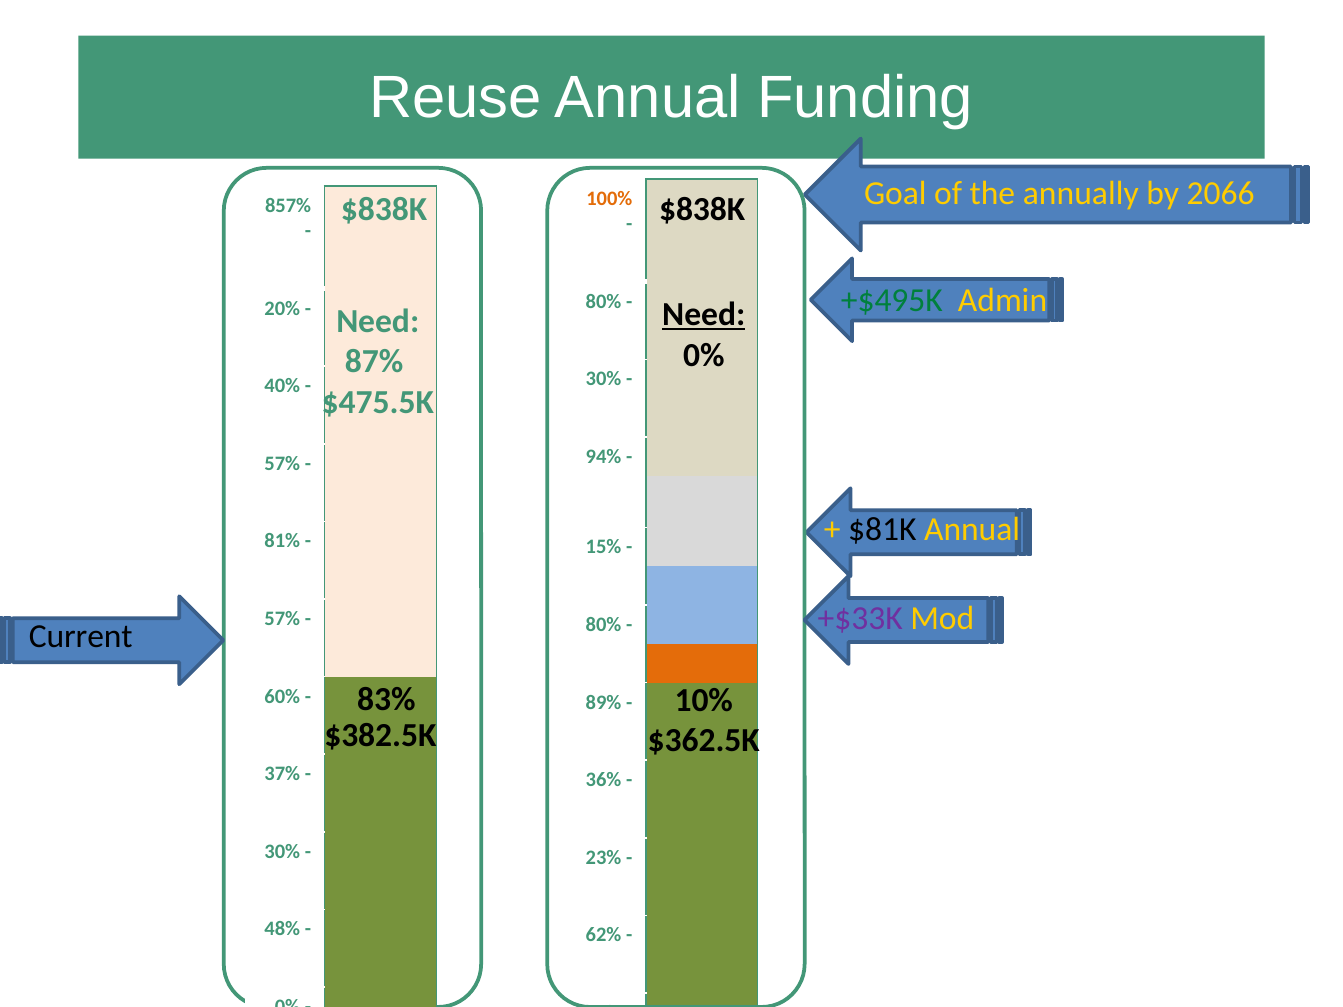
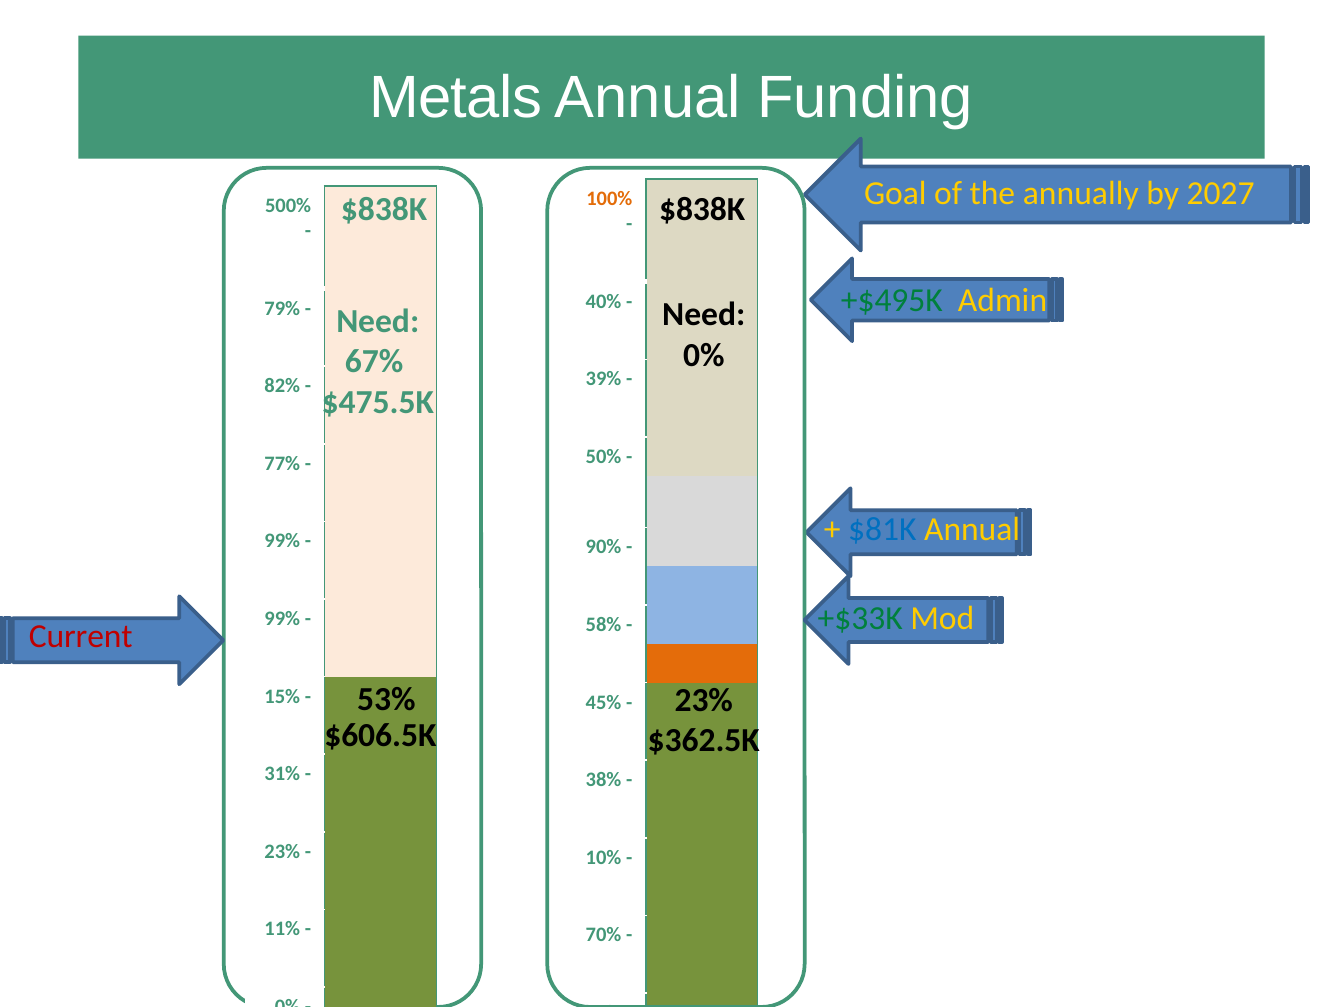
Reuse: Reuse -> Metals
2066: 2066 -> 2027
857%: 857% -> 500%
80% at (604, 302): 80% -> 40%
20%: 20% -> 79%
Need at (704, 315) underline: present -> none
87%: 87% -> 67%
30% at (604, 379): 30% -> 39%
40%: 40% -> 82%
94%: 94% -> 50%
57% at (282, 464): 57% -> 77%
$81K colour: black -> blue
81% at (282, 541): 81% -> 99%
15%: 15% -> 90%
+$33K colour: purple -> green
57% at (282, 619): 57% -> 99%
80% at (604, 625): 80% -> 58%
Current colour: black -> red
83%: 83% -> 53%
10% at (704, 701): 10% -> 23%
60%: 60% -> 15%
89%: 89% -> 45%
$382.5K: $382.5K -> $606.5K
37%: 37% -> 31%
36%: 36% -> 38%
30% at (282, 852): 30% -> 23%
23%: 23% -> 10%
48%: 48% -> 11%
62%: 62% -> 70%
